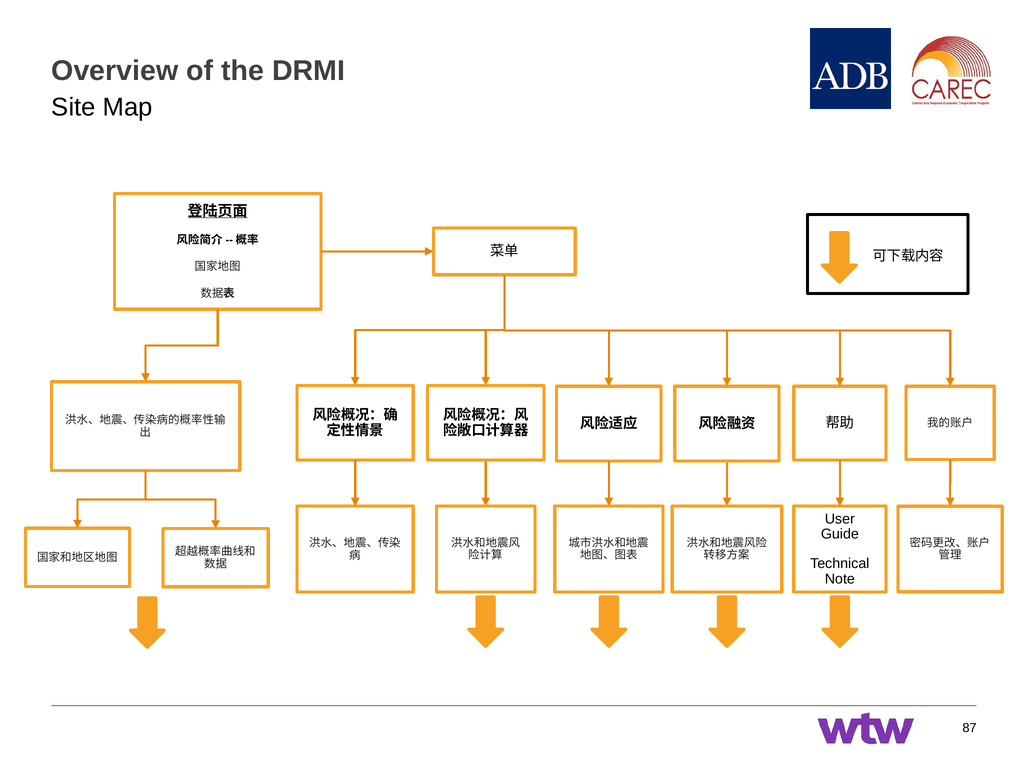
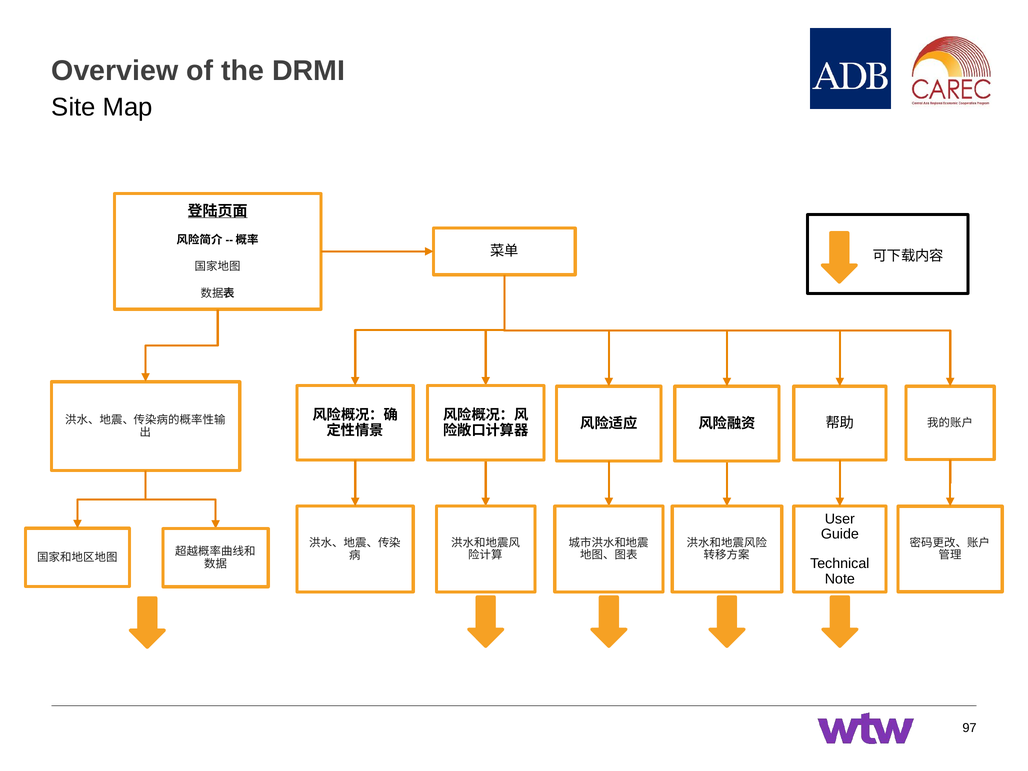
87: 87 -> 97
